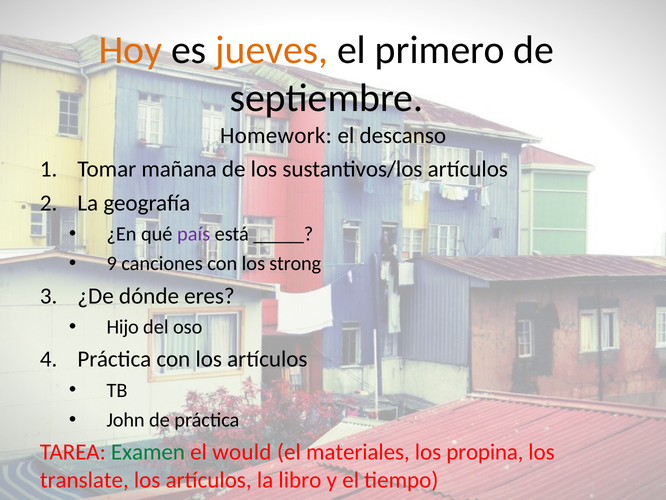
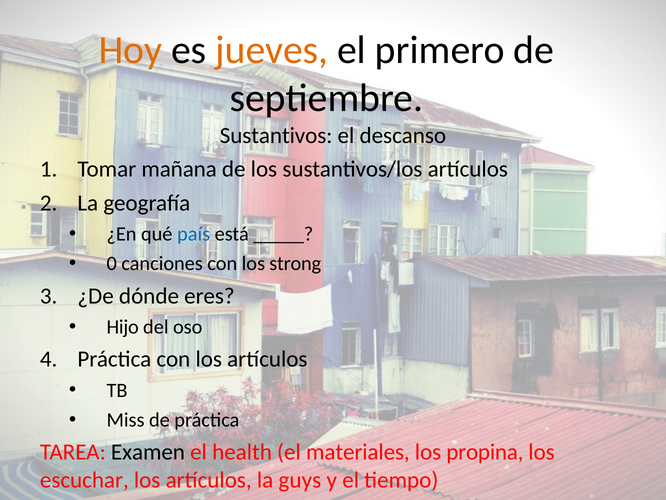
Homework: Homework -> Sustantivos
país colour: purple -> blue
9: 9 -> 0
John: John -> Miss
Examen colour: green -> black
would: would -> health
translate: translate -> escuchar
libro: libro -> guys
